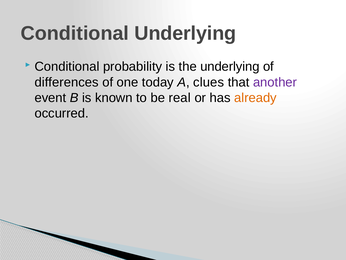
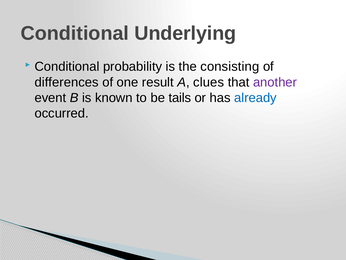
the underlying: underlying -> consisting
today: today -> result
real: real -> tails
already colour: orange -> blue
